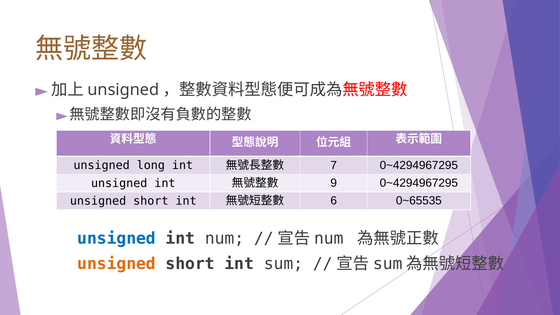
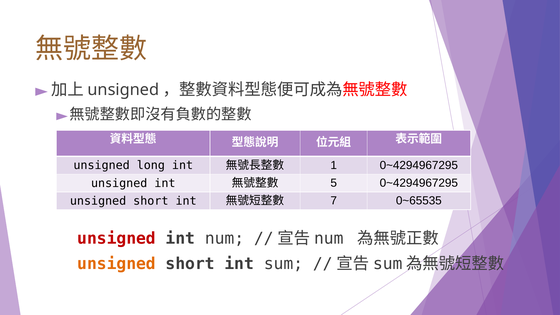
7: 7 -> 1
9: 9 -> 5
6: 6 -> 7
unsigned at (117, 238) colour: blue -> red
